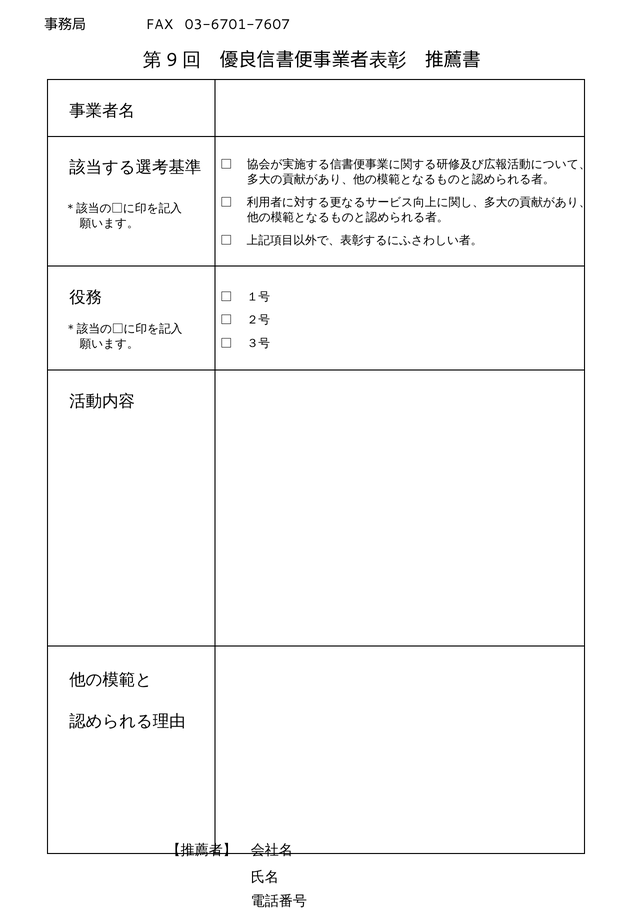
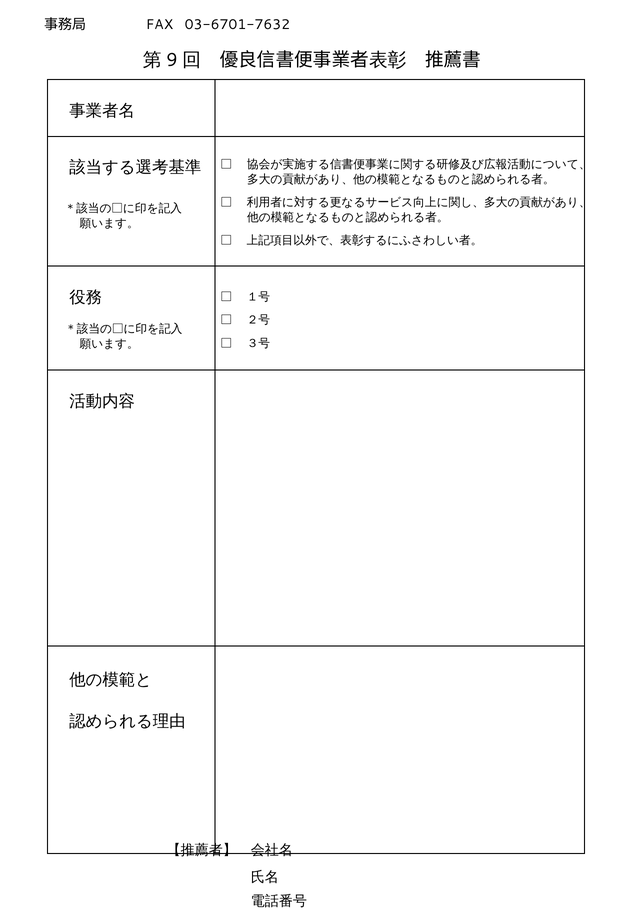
03-6701-7607: 03-6701-7607 -> 03-6701-7632
